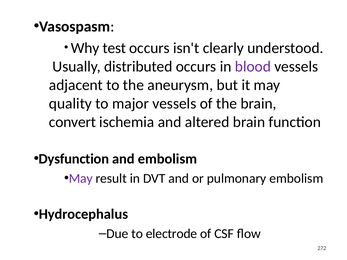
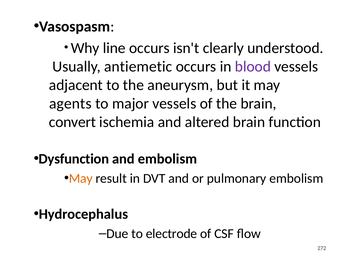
test: test -> line
distributed: distributed -> antiemetic
quality: quality -> agents
May at (81, 178) colour: purple -> orange
